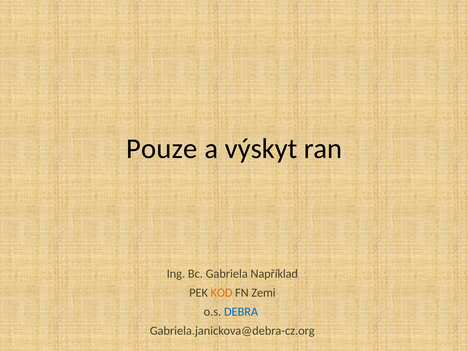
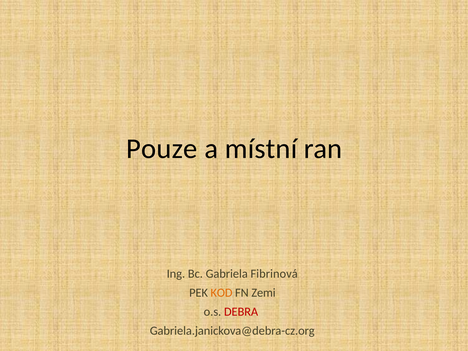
výskyt: výskyt -> místní
Například: Například -> Fibrinová
DEBRA colour: blue -> red
